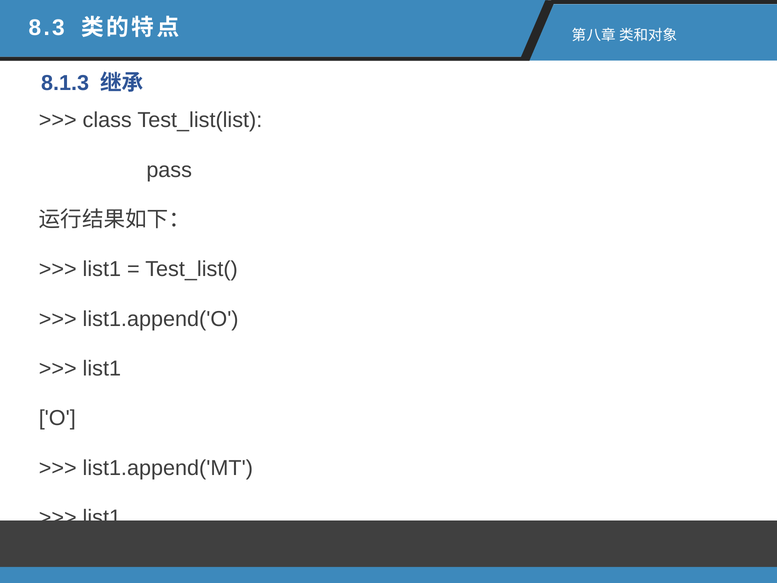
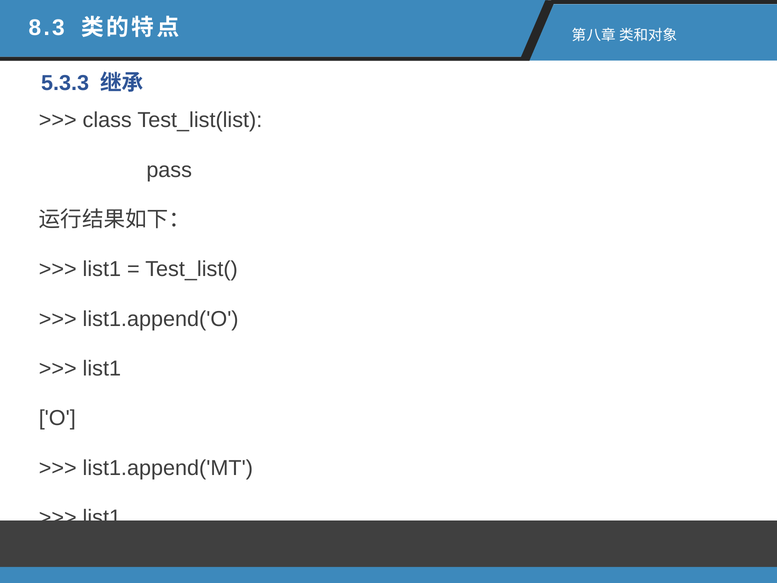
8.1.3: 8.1.3 -> 5.3.3
